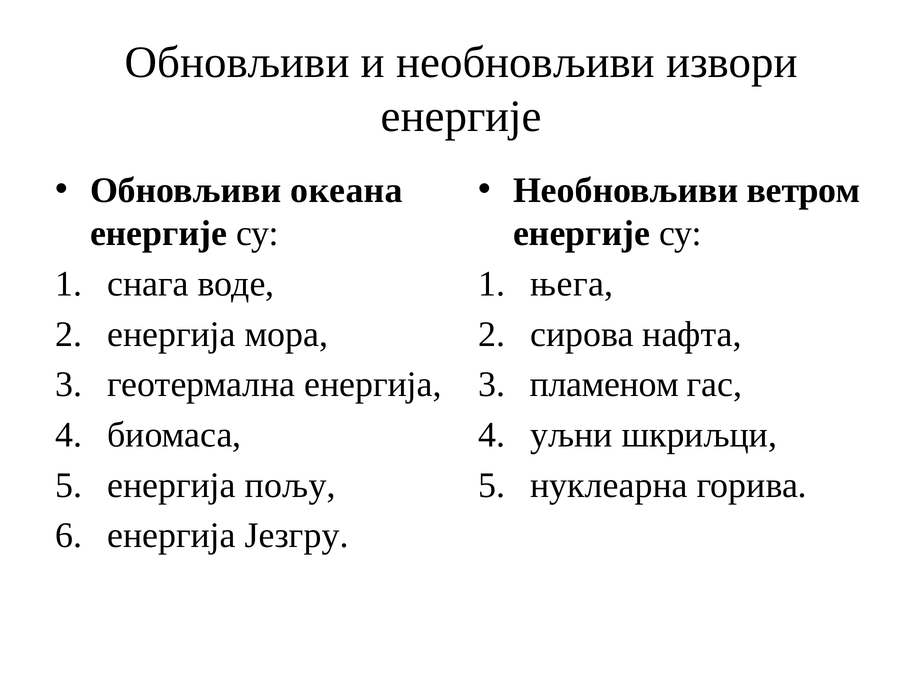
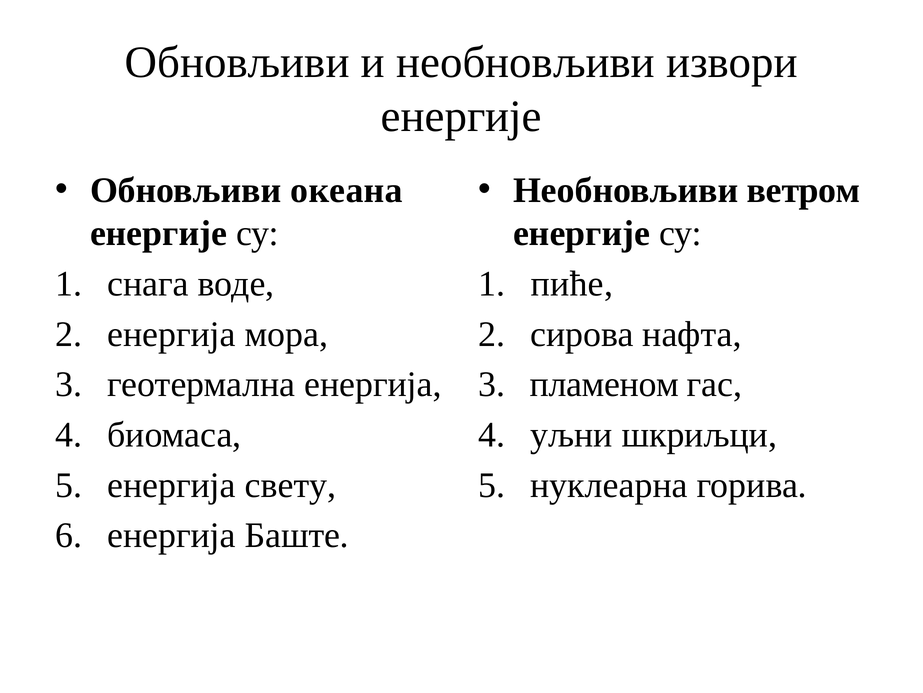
њега: њега -> пиће
пољу: пољу -> свету
Језгру: Језгру -> Баште
